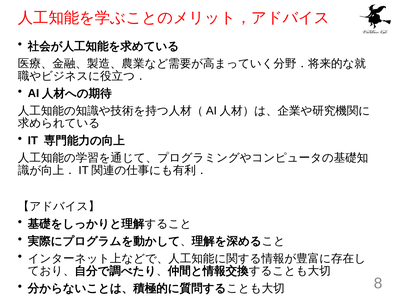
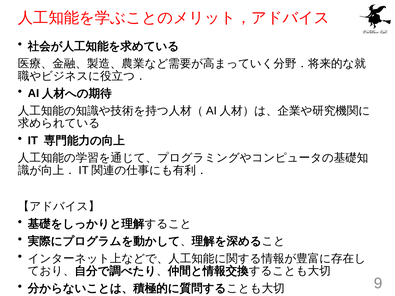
8: 8 -> 9
